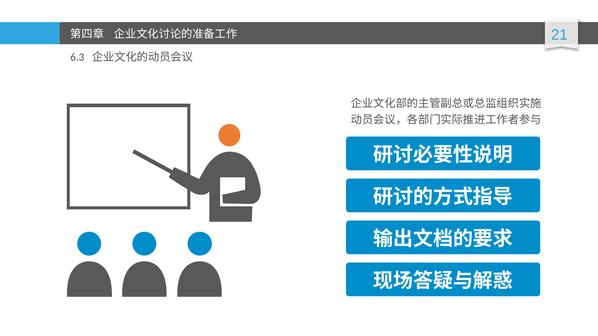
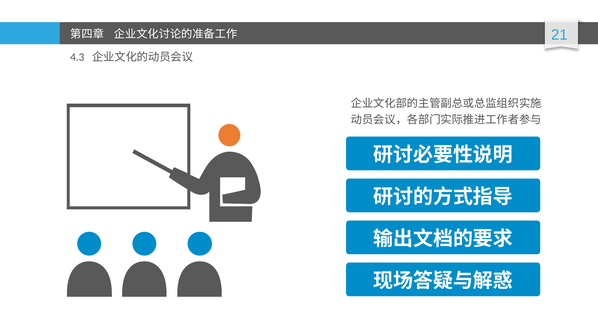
6.3: 6.3 -> 4.3
